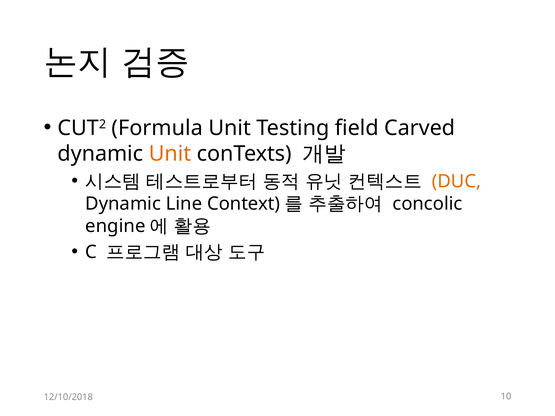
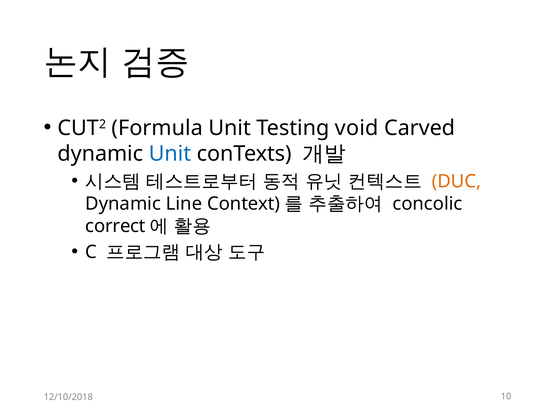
field: field -> void
Unit at (170, 154) colour: orange -> blue
engine: engine -> correct
